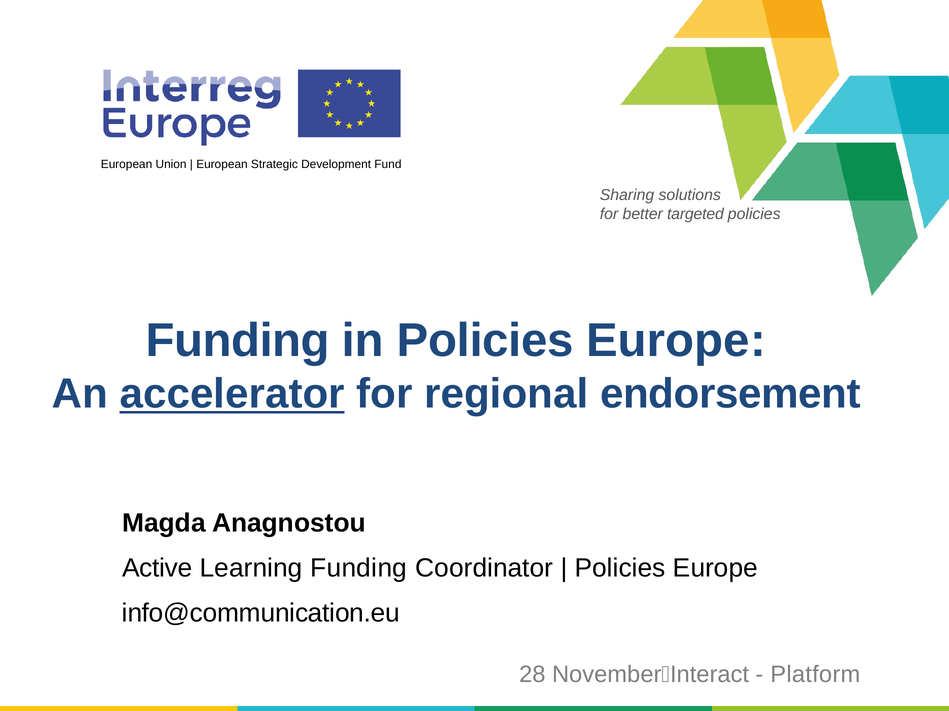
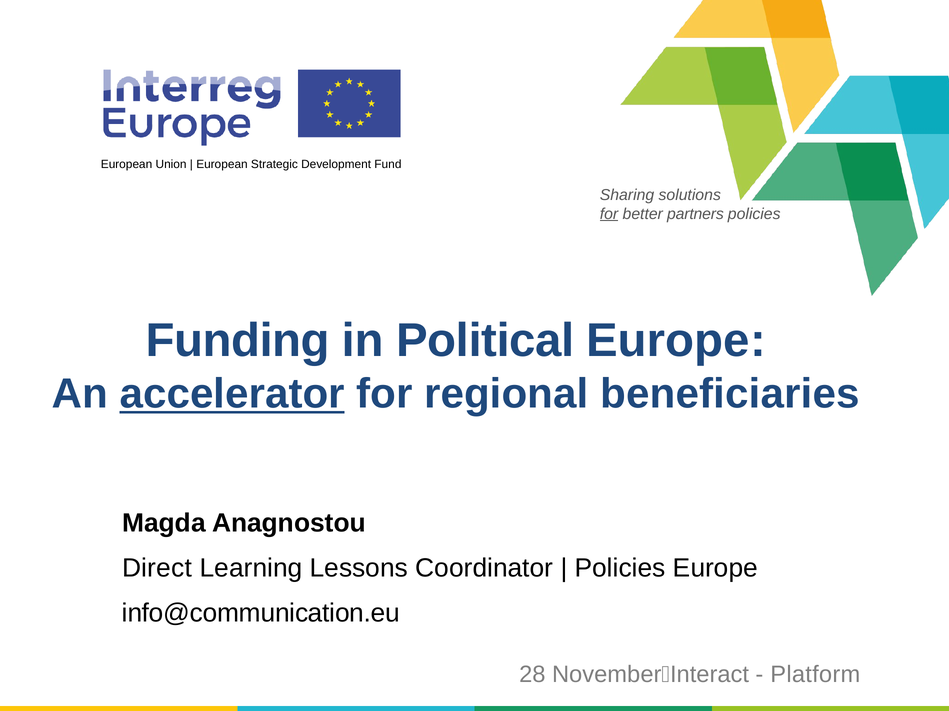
for at (609, 214) underline: none -> present
targeted: targeted -> partners
in Policies: Policies -> Political
endorsement: endorsement -> beneficiaries
Active: Active -> Direct
Learning Funding: Funding -> Lessons
